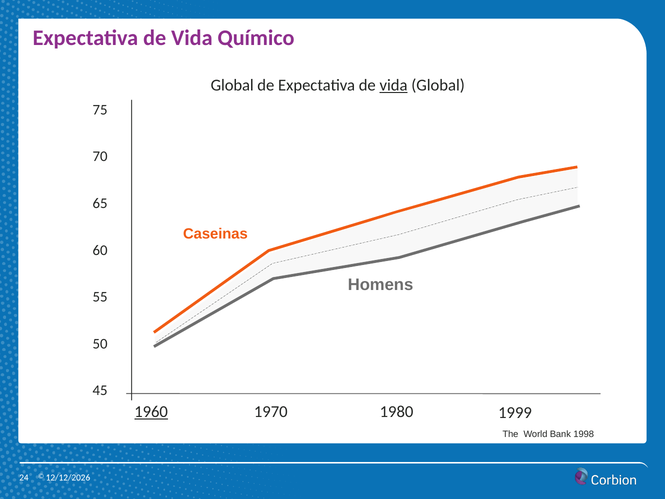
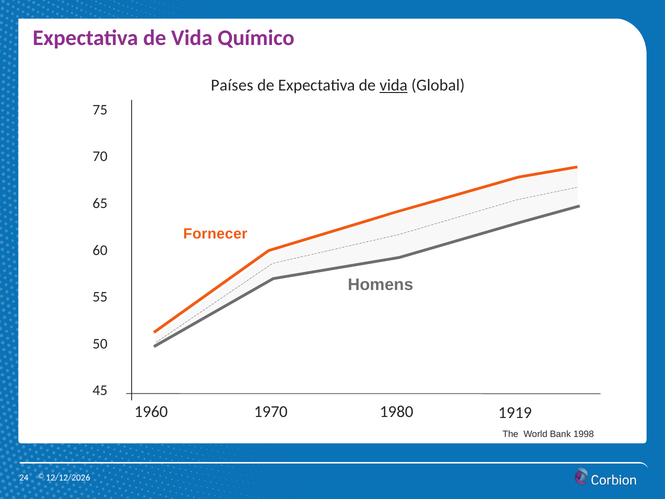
Global at (232, 85): Global -> Países
Caseinas: Caseinas -> Fornecer
1960 underline: present -> none
1999: 1999 -> 1919
